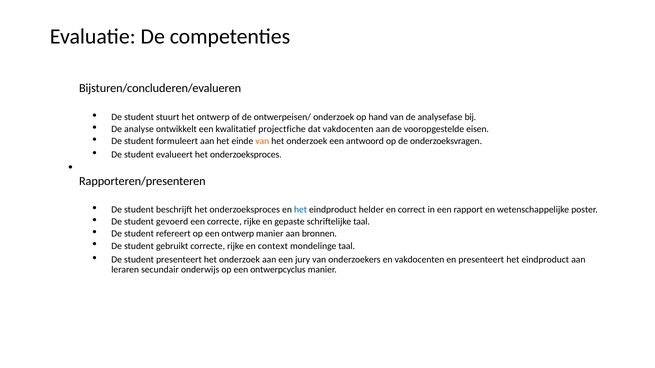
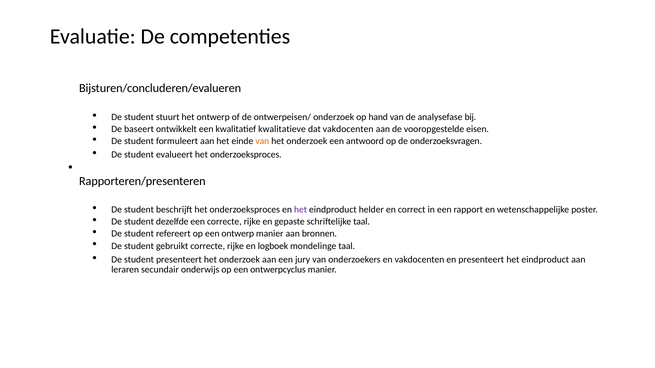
analyse: analyse -> baseert
projectfiche: projectfiche -> kwalitatieve
het at (300, 210) colour: blue -> purple
gevoerd: gevoerd -> dezelfde
context: context -> logboek
